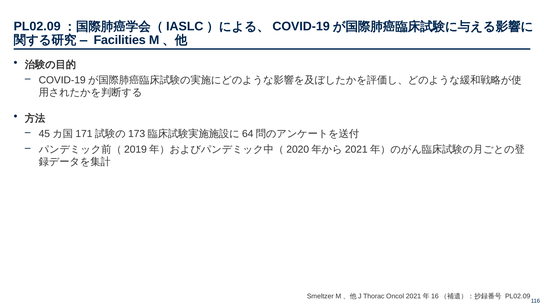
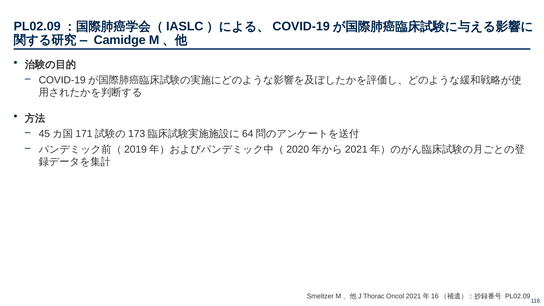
Facilities: Facilities -> Camidge
